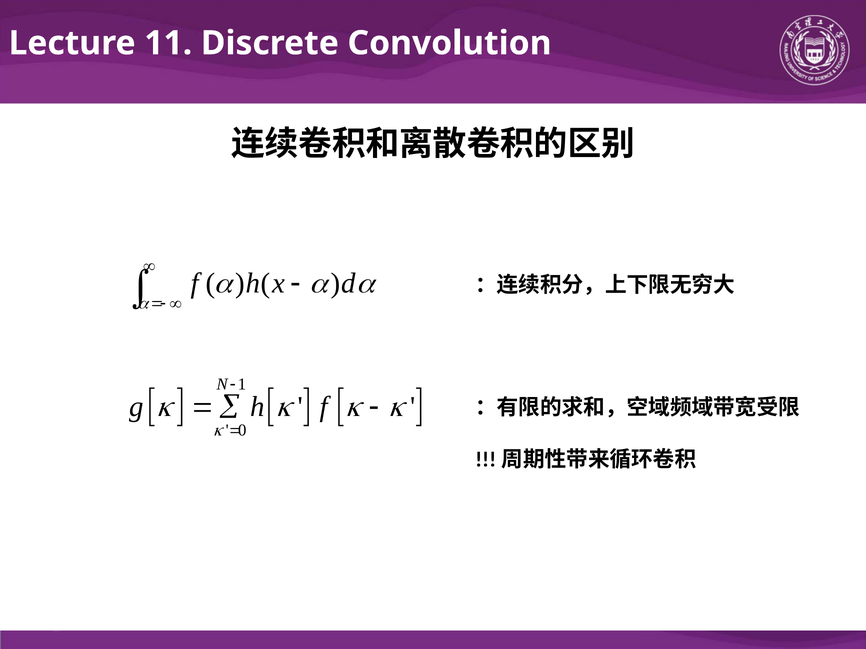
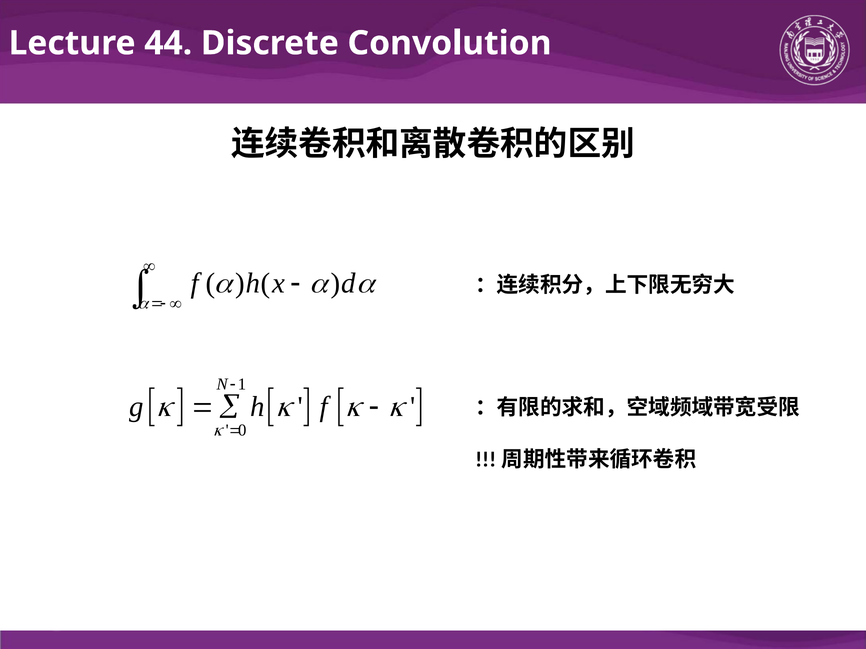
11: 11 -> 44
